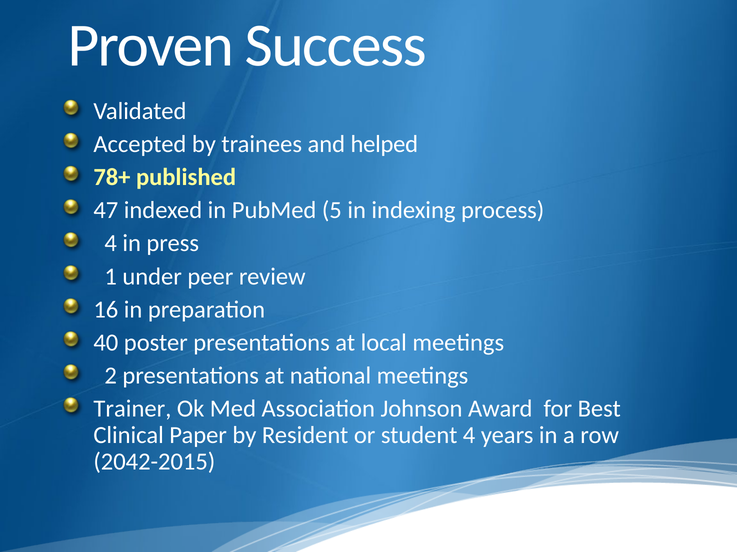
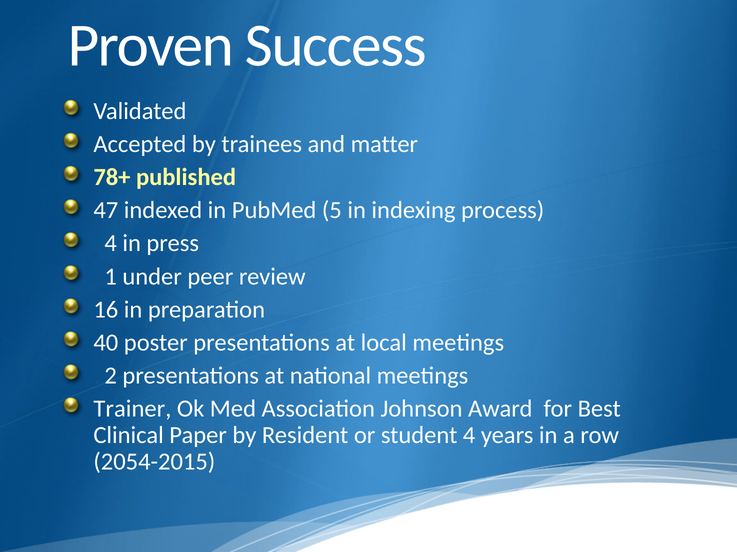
helped: helped -> matter
2042-2015: 2042-2015 -> 2054-2015
